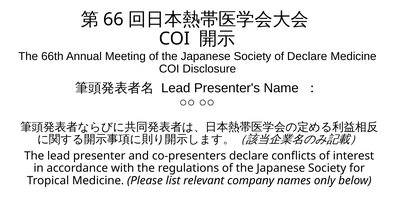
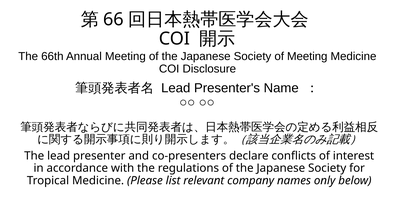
of Declare: Declare -> Meeting
